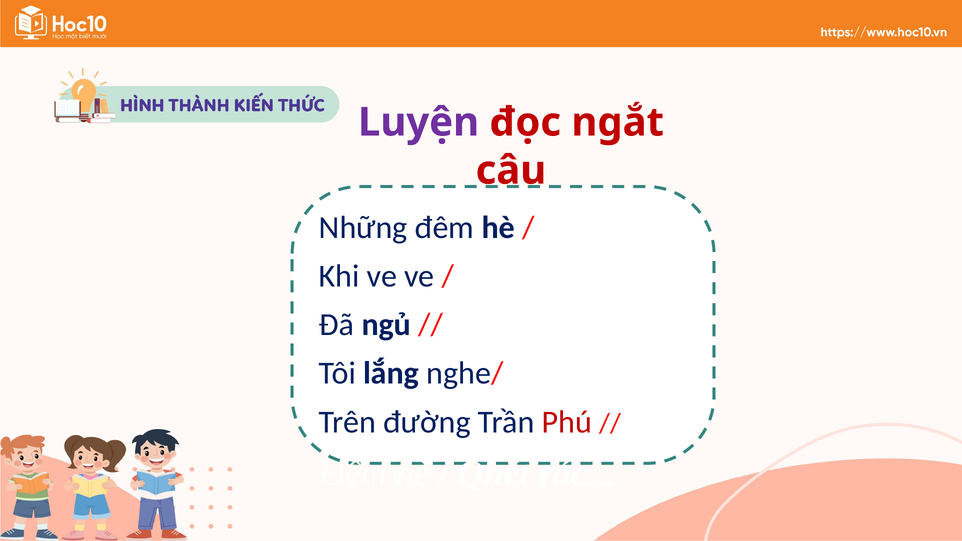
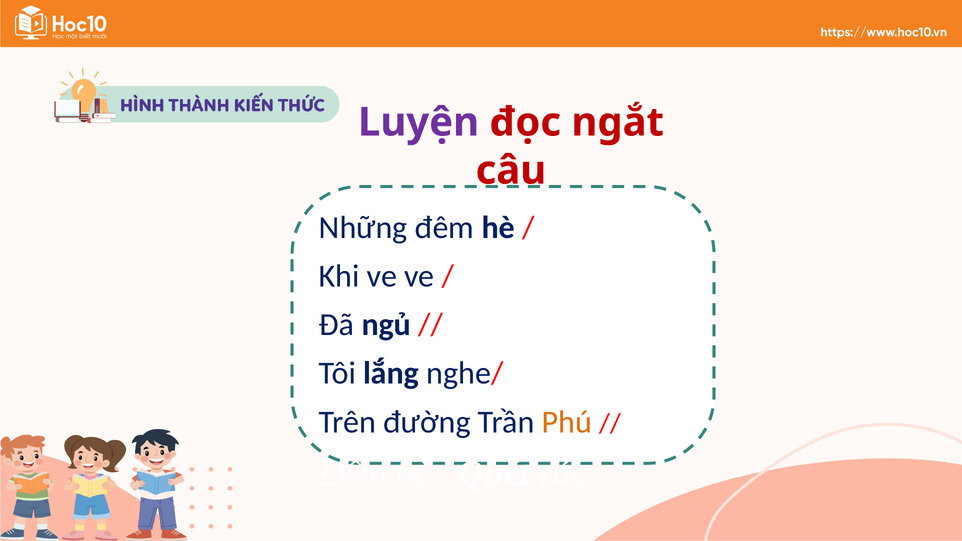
Phú colour: red -> orange
